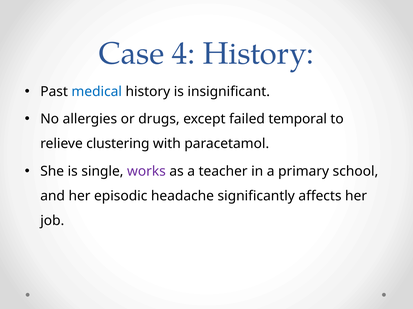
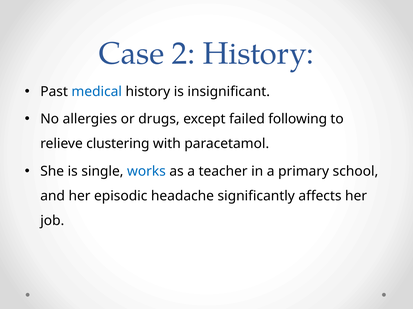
4: 4 -> 2
temporal: temporal -> following
works colour: purple -> blue
